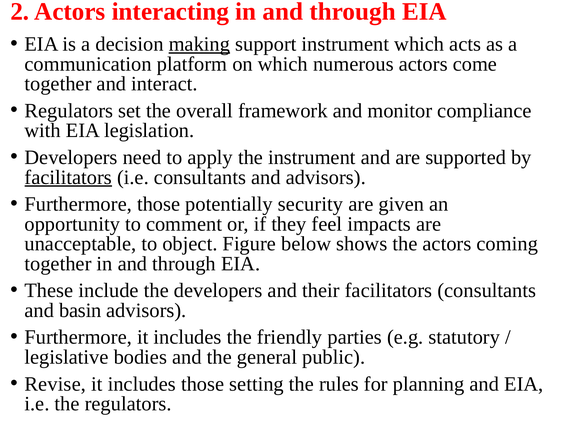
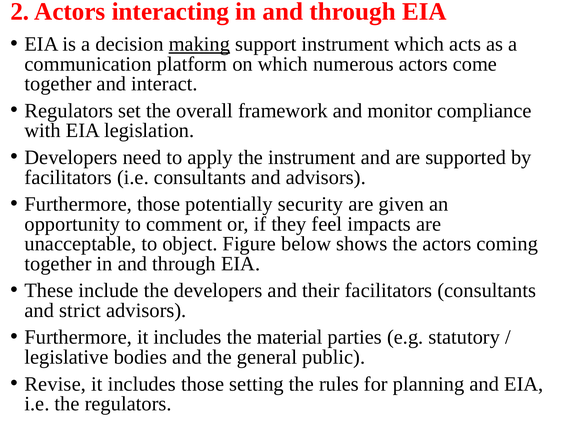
facilitators at (68, 177) underline: present -> none
basin: basin -> strict
friendly: friendly -> material
